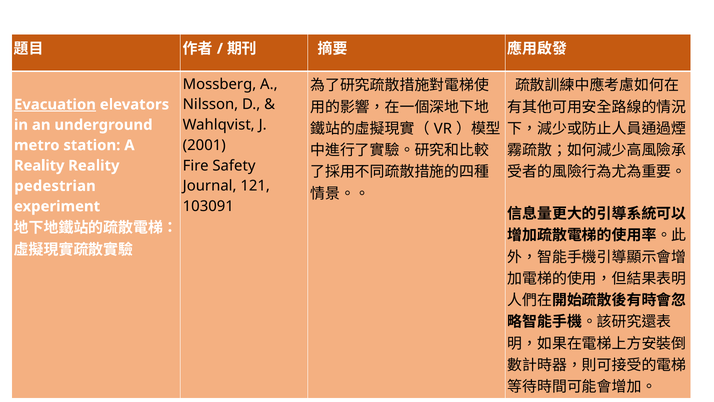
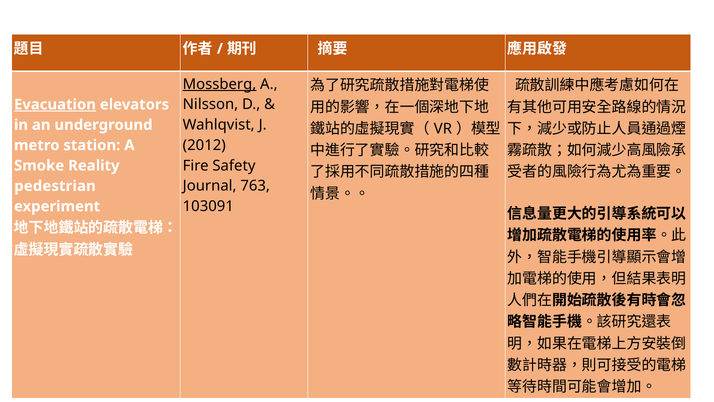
Mossberg underline: none -> present
2001: 2001 -> 2012
Reality at (39, 165): Reality -> Smoke
121: 121 -> 763
